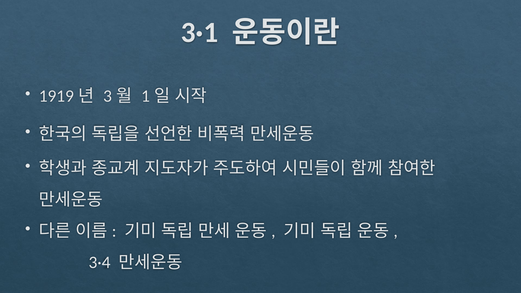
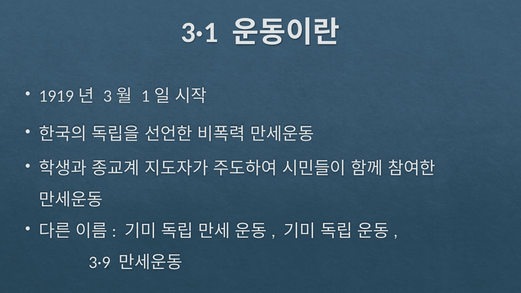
3·4: 3·4 -> 3·9
